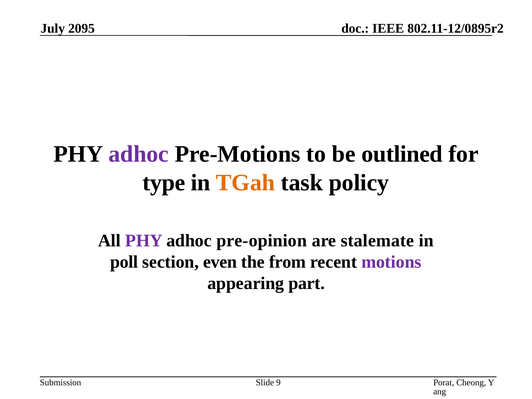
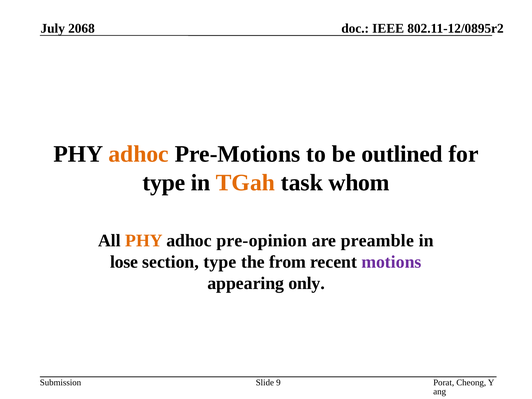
2095: 2095 -> 2068
adhoc at (139, 154) colour: purple -> orange
policy: policy -> whom
PHY at (144, 241) colour: purple -> orange
stalemate: stalemate -> preamble
poll: poll -> lose
section even: even -> type
part: part -> only
